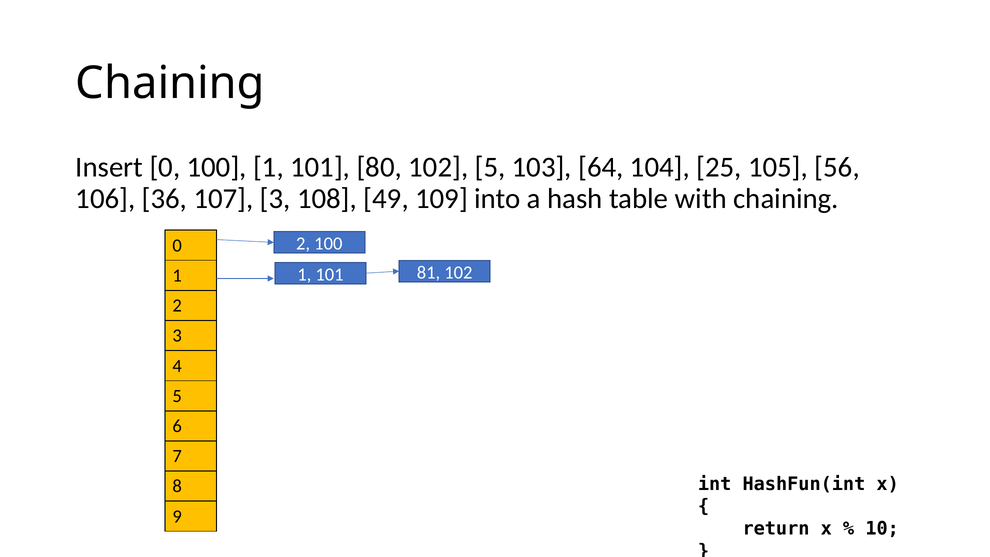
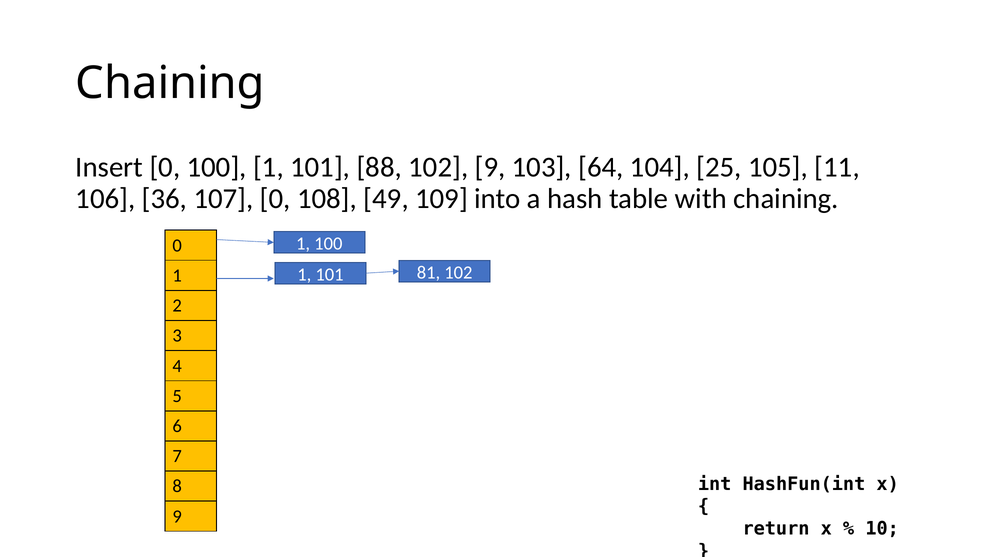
80: 80 -> 88
102 5: 5 -> 9
56: 56 -> 11
107 3: 3 -> 0
2 at (303, 244): 2 -> 1
